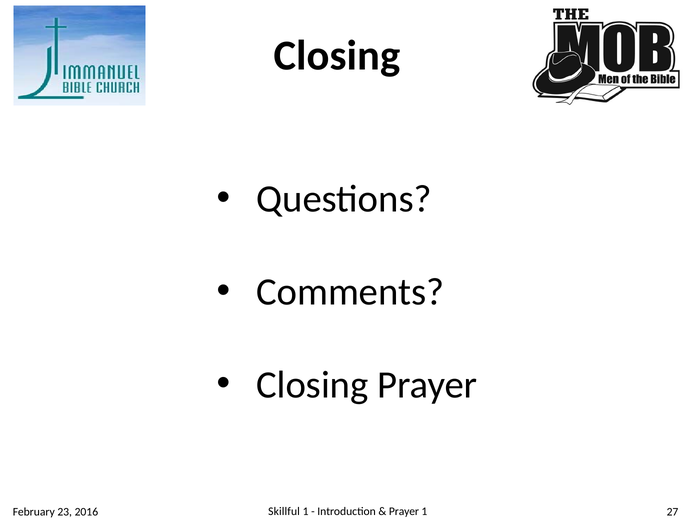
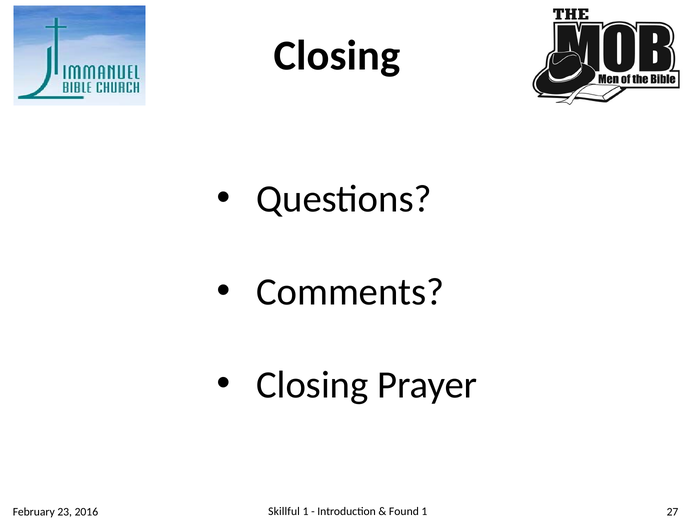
Prayer at (404, 511): Prayer -> Found
